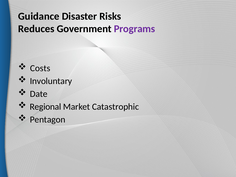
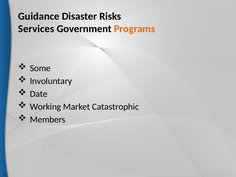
Reduces: Reduces -> Services
Programs colour: purple -> orange
Costs: Costs -> Some
Regional: Regional -> Working
Pentagon: Pentagon -> Members
